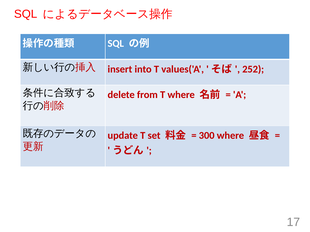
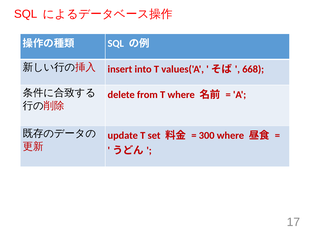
252: 252 -> 668
